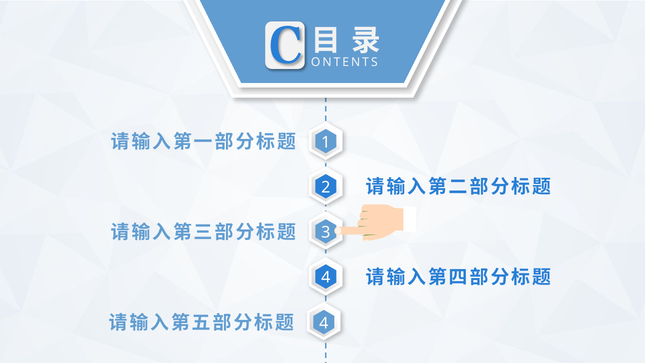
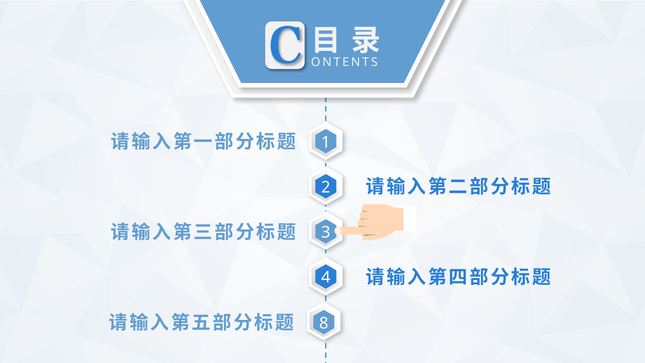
4 at (324, 323): 4 -> 8
